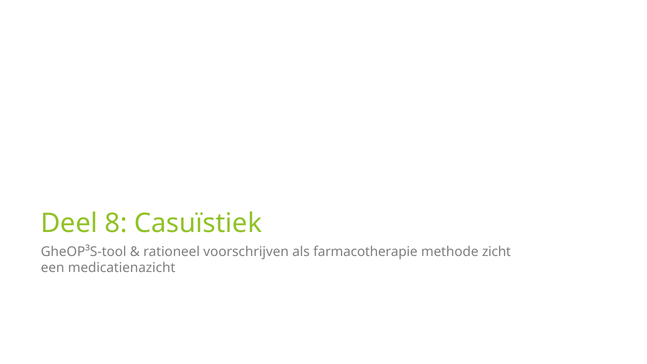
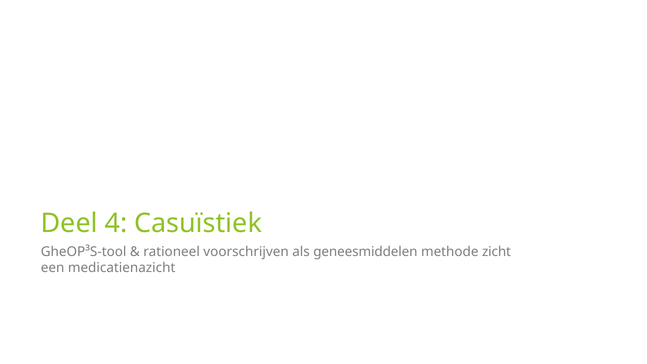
8: 8 -> 4
farmacotherapie: farmacotherapie -> geneesmiddelen
